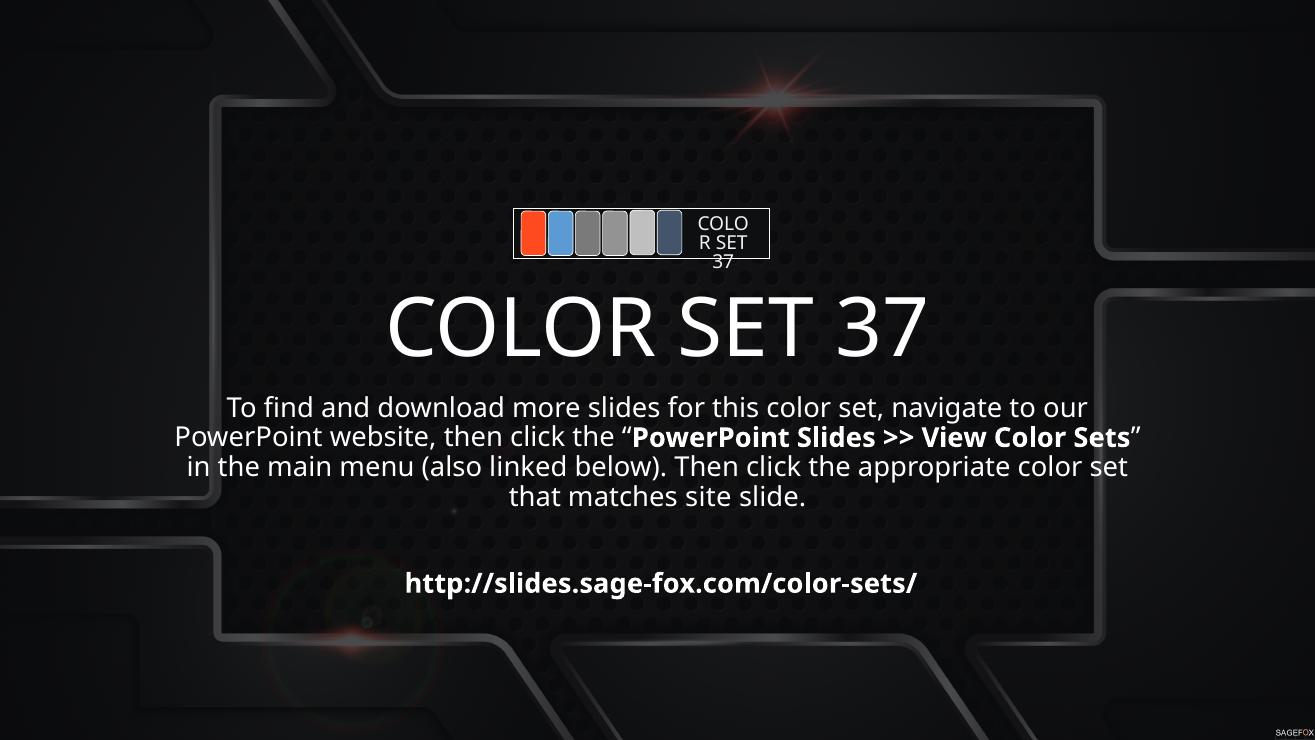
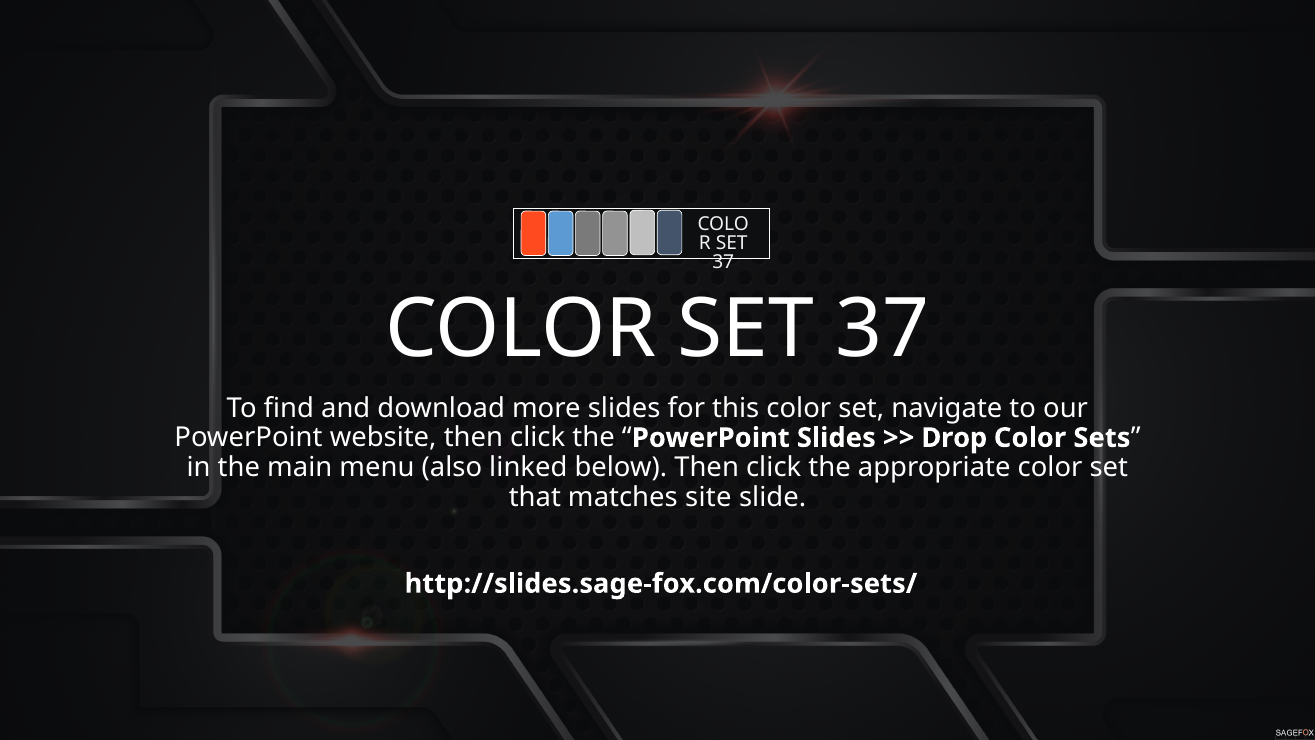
View: View -> Drop
